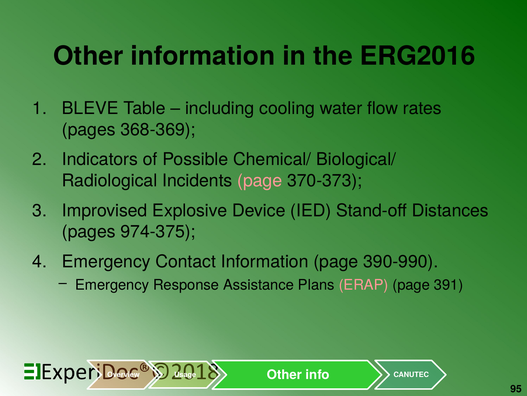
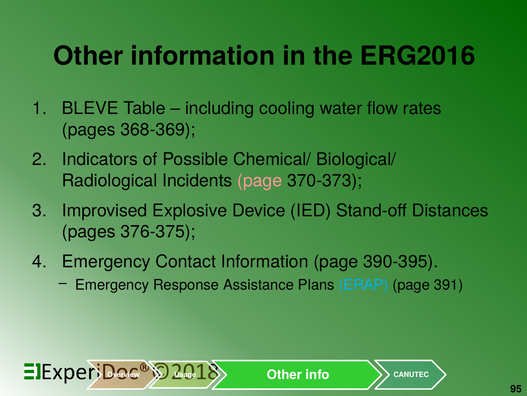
974-375: 974-375 -> 376-375
390-990: 390-990 -> 390-395
ERAP colour: pink -> light blue
